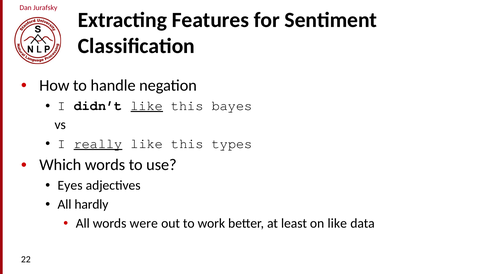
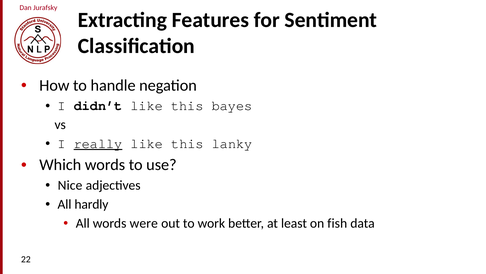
like at (147, 106) underline: present -> none
types: types -> lanky
Eyes: Eyes -> Nice
on like: like -> fish
